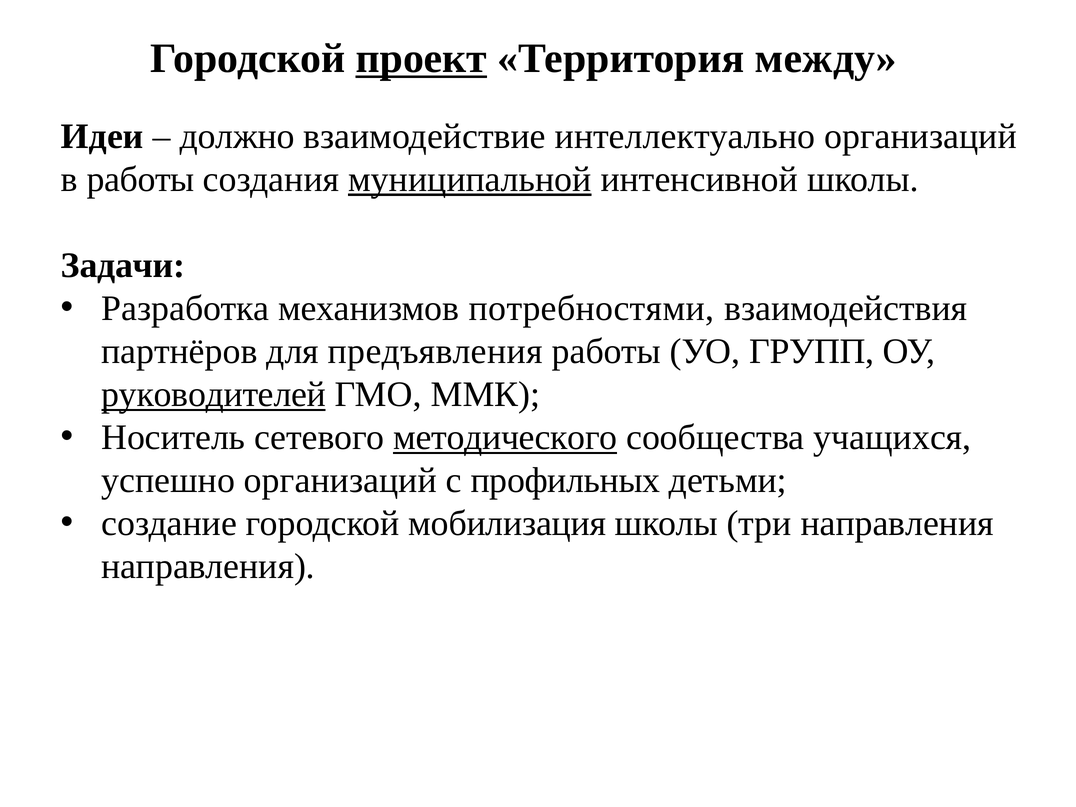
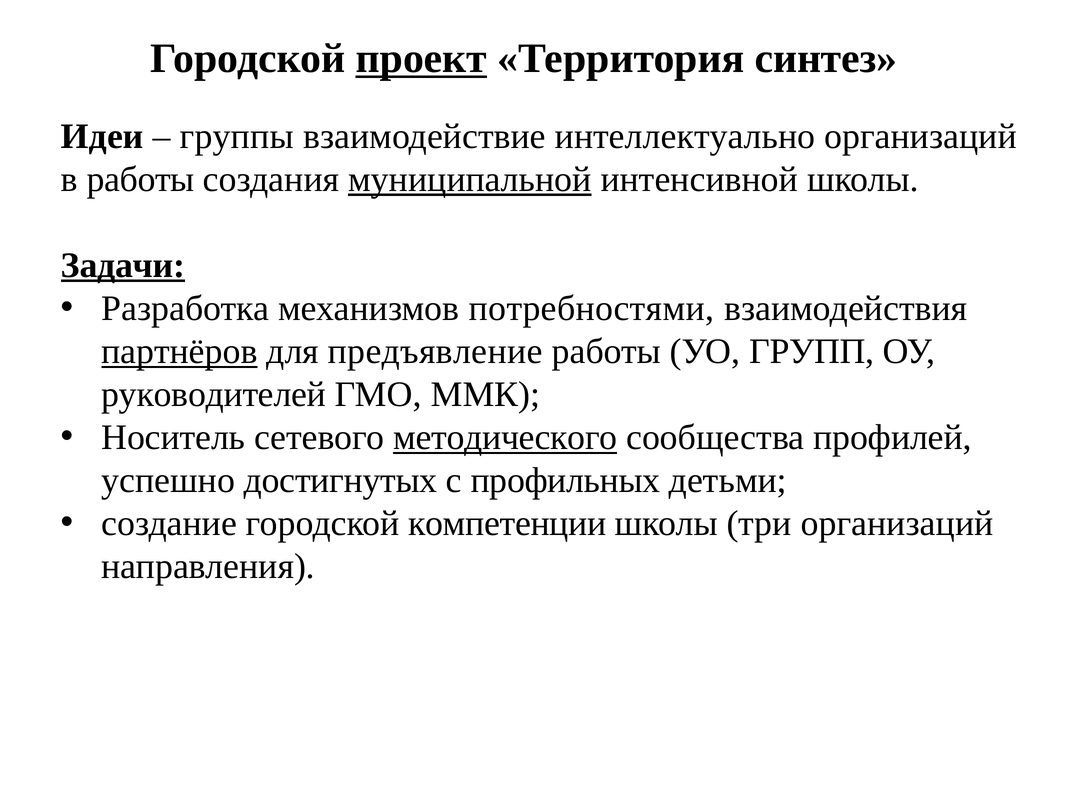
между: между -> синтез
должно: должно -> группы
Задачи underline: none -> present
партнёров underline: none -> present
предъявления: предъявления -> предъявление
руководителей underline: present -> none
учащихся: учащихся -> профилей
успешно организаций: организаций -> достигнутых
мобилизация: мобилизация -> компетенции
три направления: направления -> организаций
